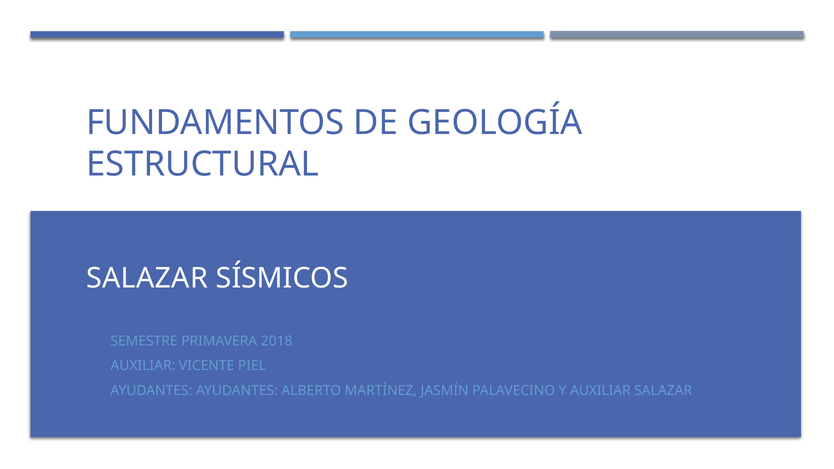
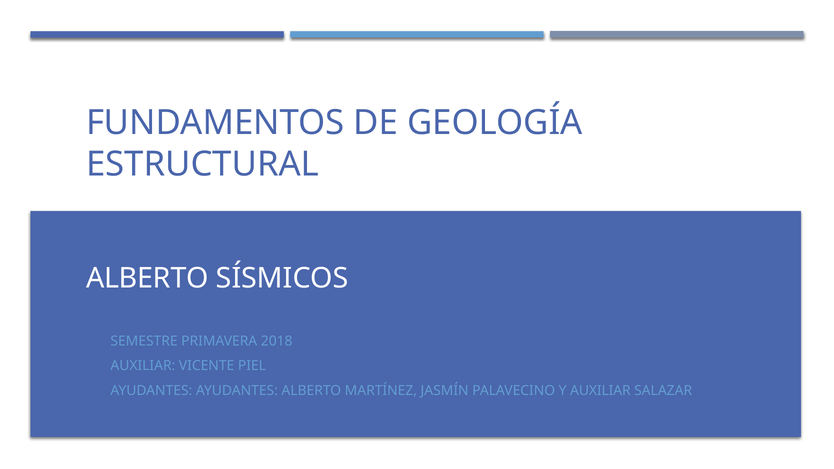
SALAZAR at (147, 278): SALAZAR -> ALBERTO
